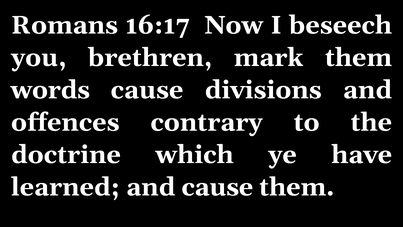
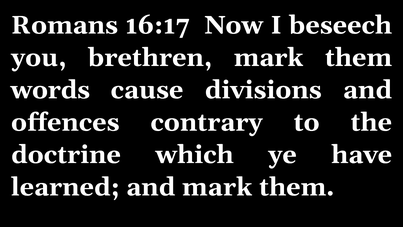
and cause: cause -> mark
